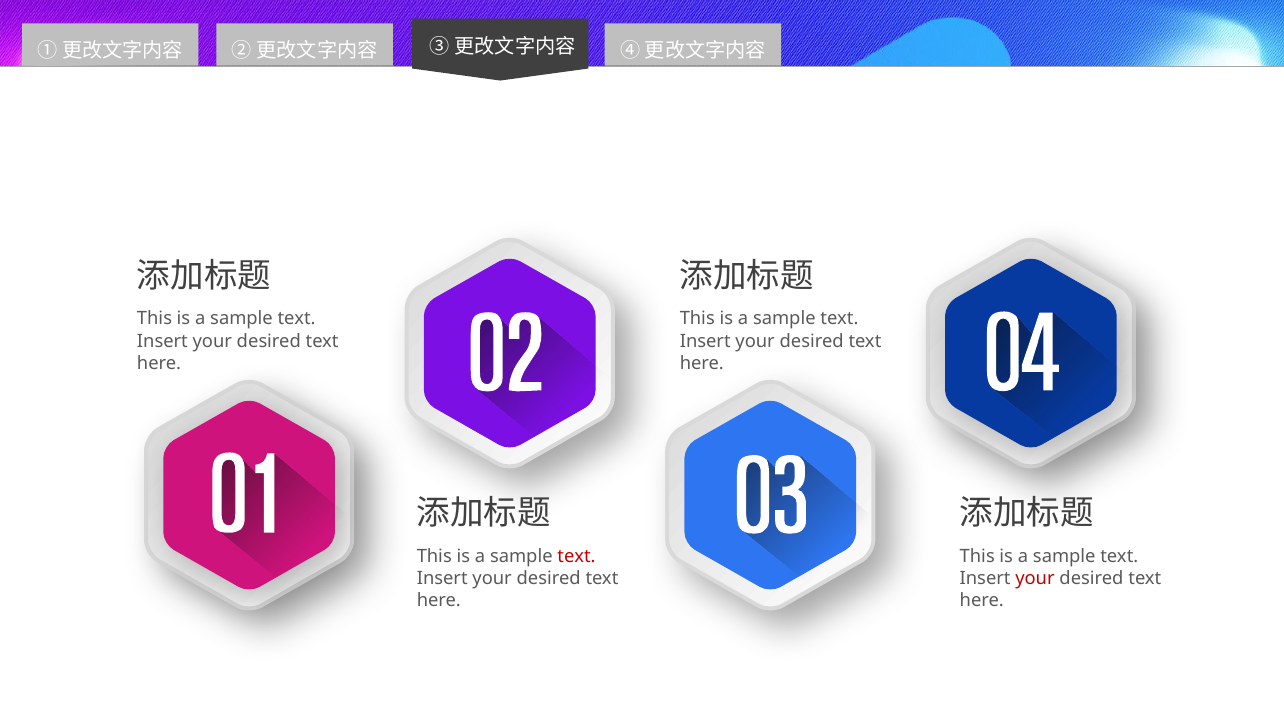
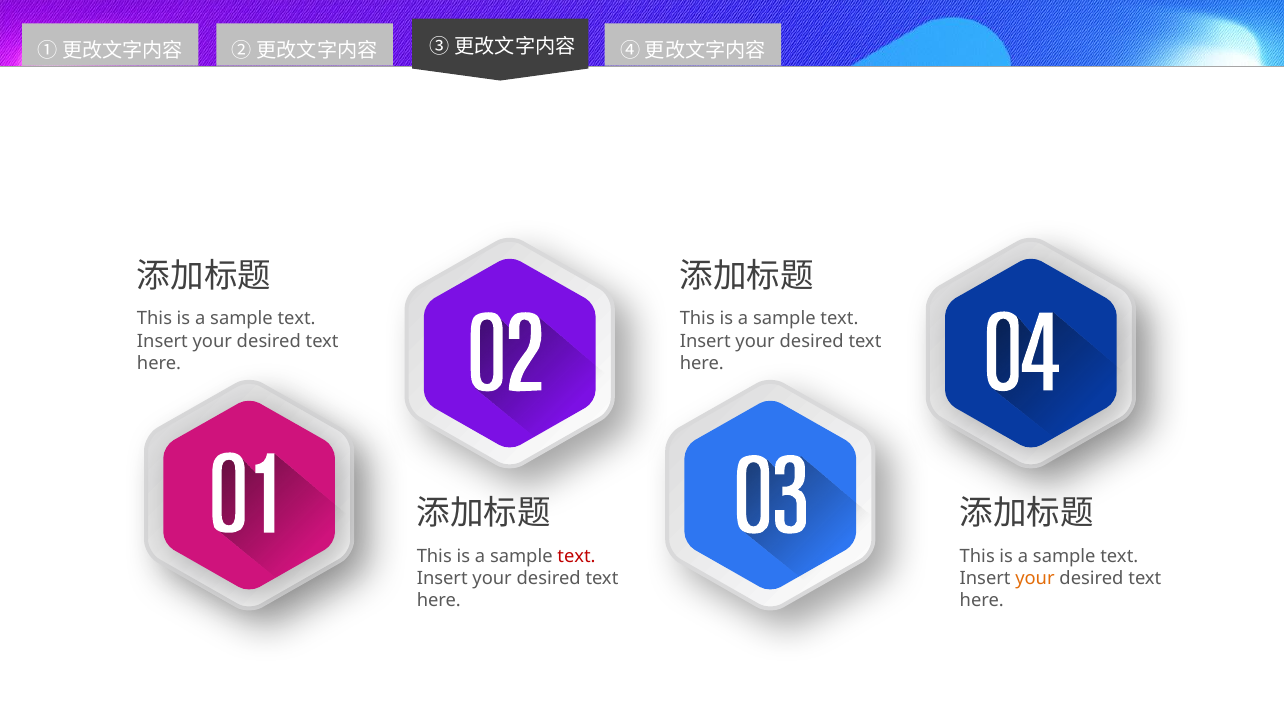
your at (1035, 578) colour: red -> orange
